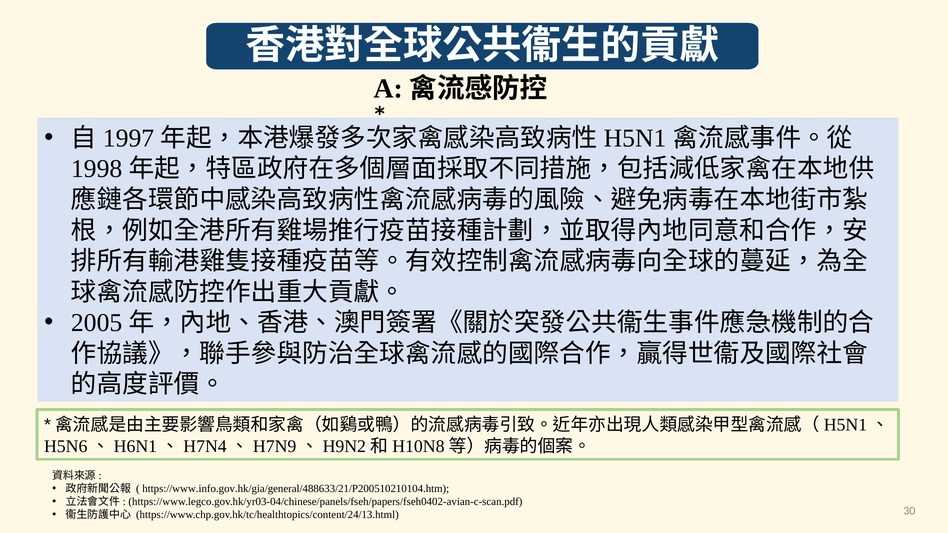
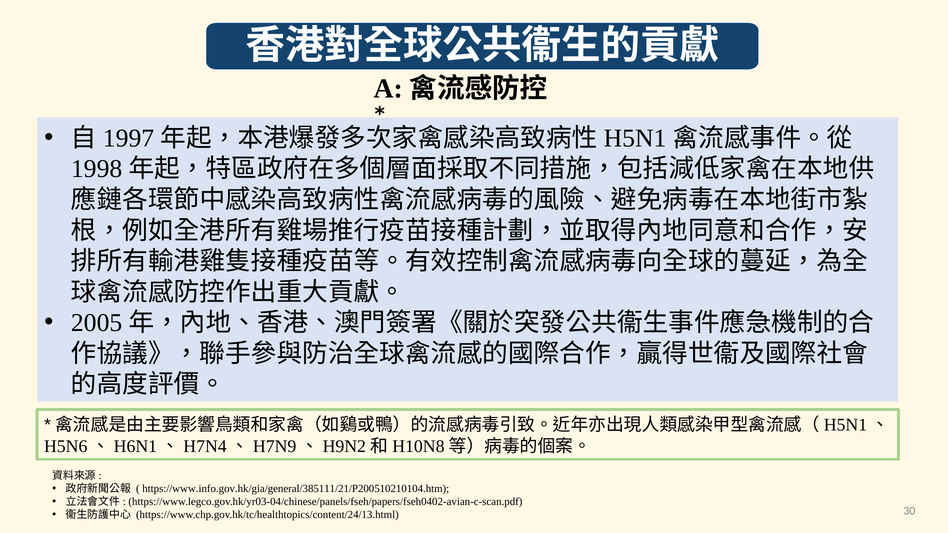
https://www.info.gov.hk/gia/general/488633/21/P200510210104.htm: https://www.info.gov.hk/gia/general/488633/21/P200510210104.htm -> https://www.info.gov.hk/gia/general/385111/21/P200510210104.htm
